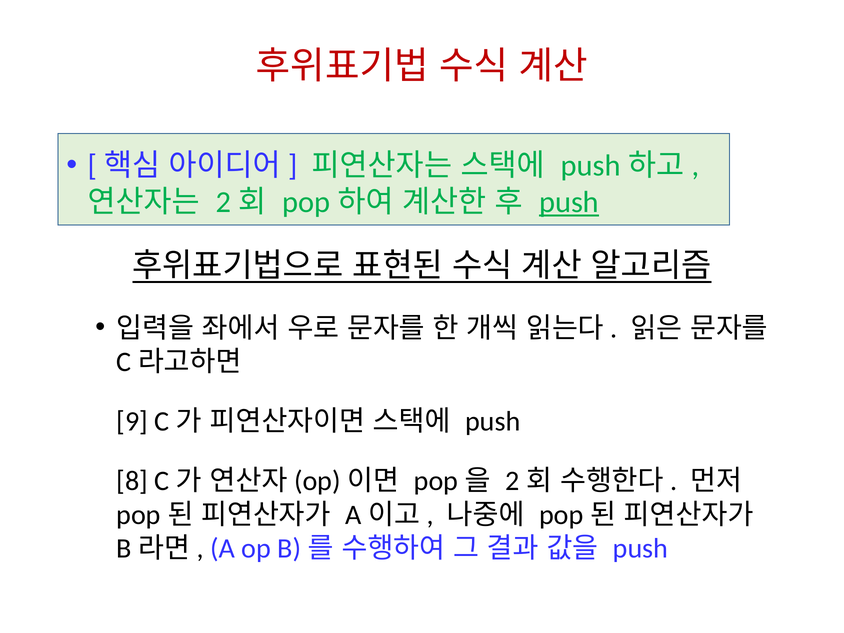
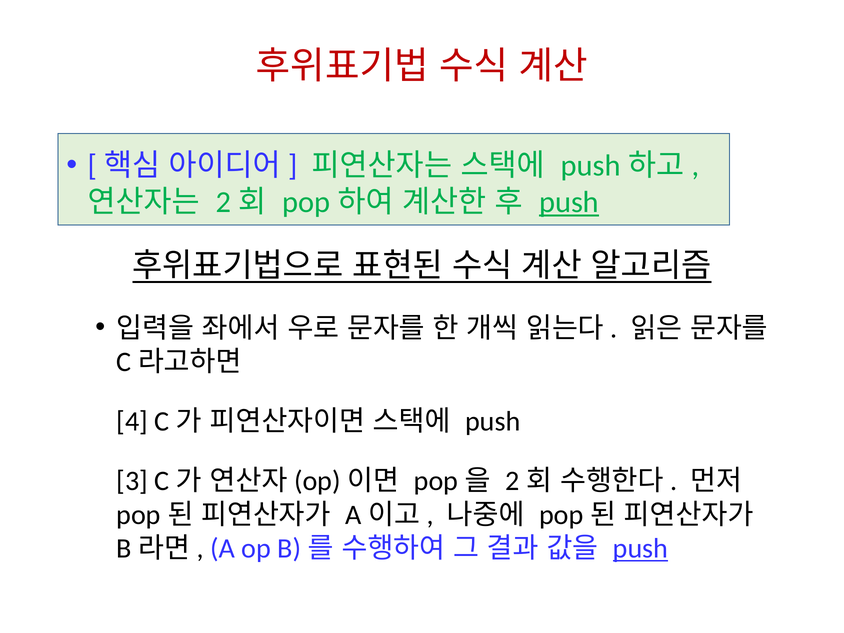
9: 9 -> 4
8: 8 -> 3
push at (640, 549) underline: none -> present
